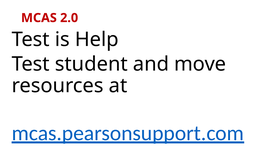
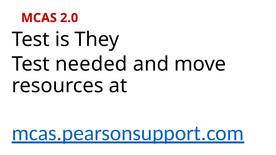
Help: Help -> They
student: student -> needed
